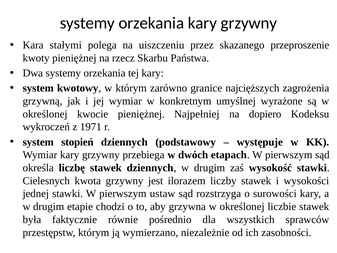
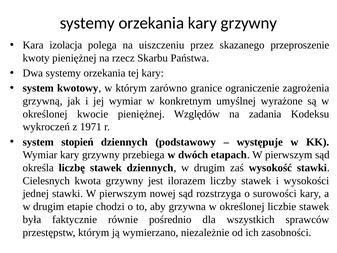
stałymi: stałymi -> izolacja
najcięższych: najcięższych -> ograniczenie
Najpełniej: Najpełniej -> Względów
dopiero: dopiero -> zadania
ustaw: ustaw -> nowej
